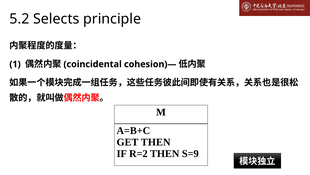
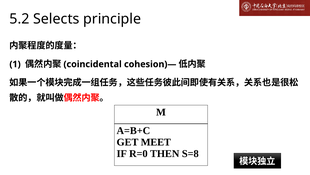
GET THEN: THEN -> MEET
R=2: R=2 -> R=0
S=9: S=9 -> S=8
